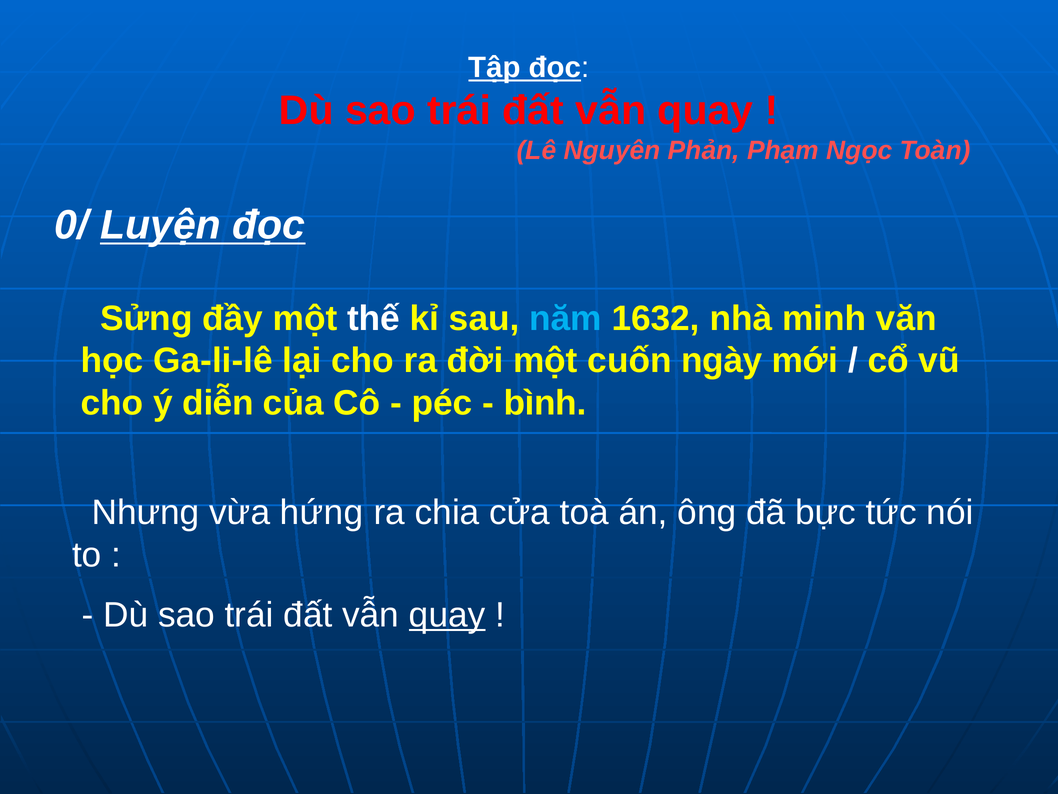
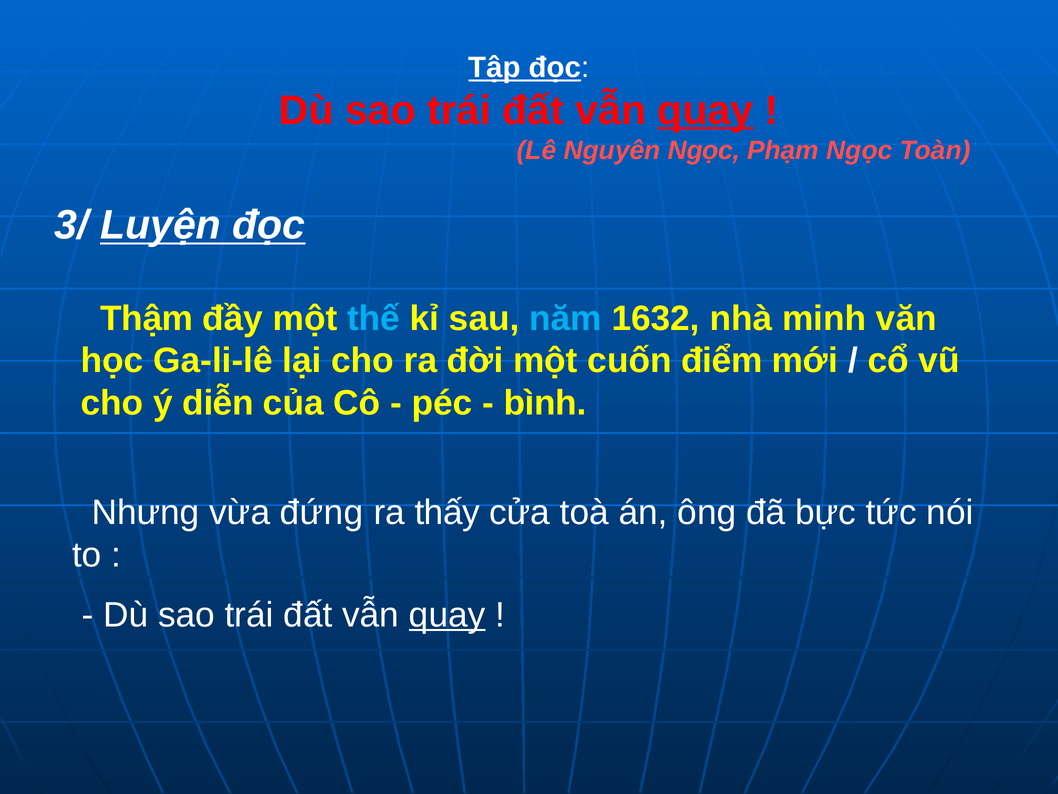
quay at (705, 111) underline: none -> present
Nguyên Phản: Phản -> Ngọc
0/: 0/ -> 3/
Sửng: Sửng -> Thậm
thế colour: white -> light blue
ngày: ngày -> điểm
hứng: hứng -> đứng
chia: chia -> thấy
